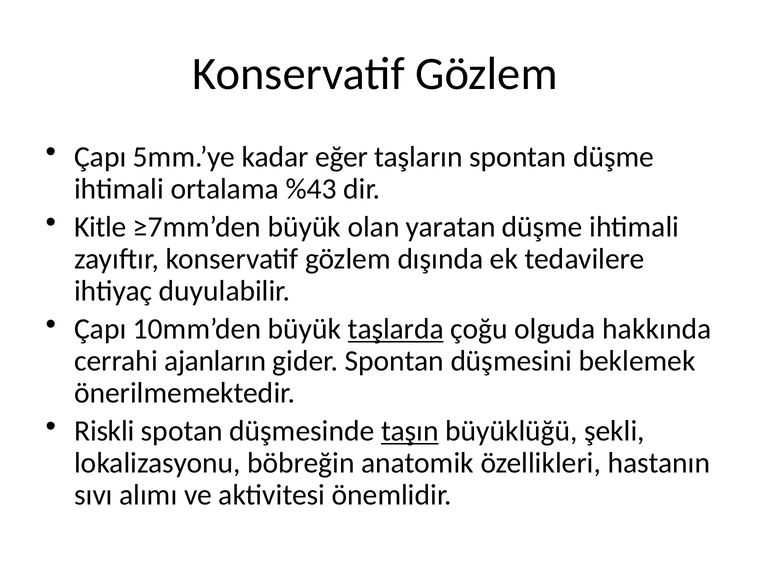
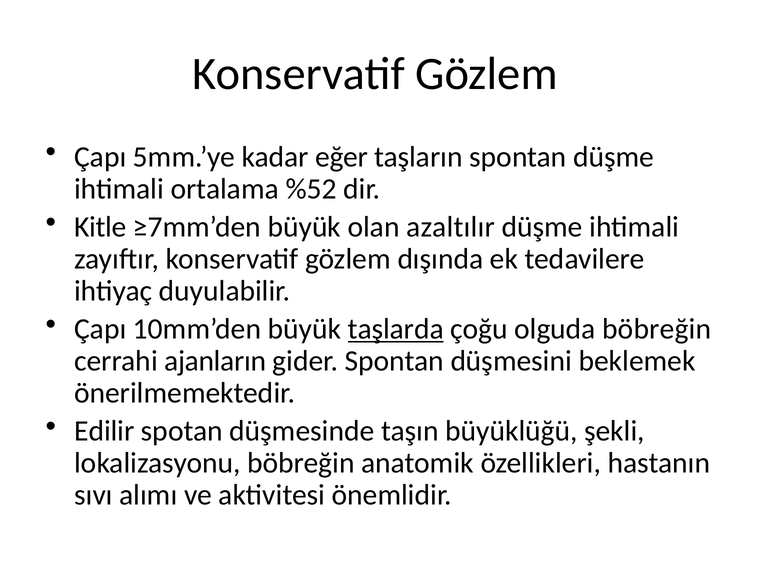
%43: %43 -> %52
yaratan: yaratan -> azaltılır
olguda hakkında: hakkında -> böbreğin
Riskli: Riskli -> Edilir
taşın underline: present -> none
